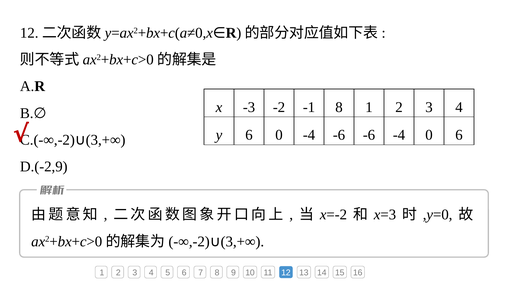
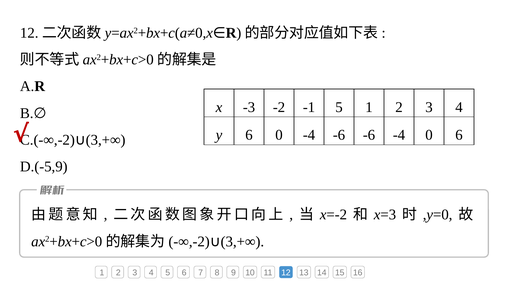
-1 8: 8 -> 5
D.(-2,9: D.(-2,9 -> D.(-5,9
